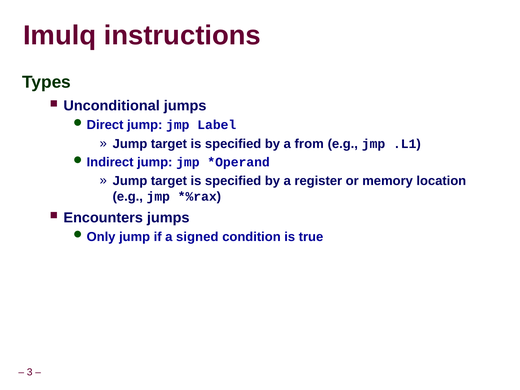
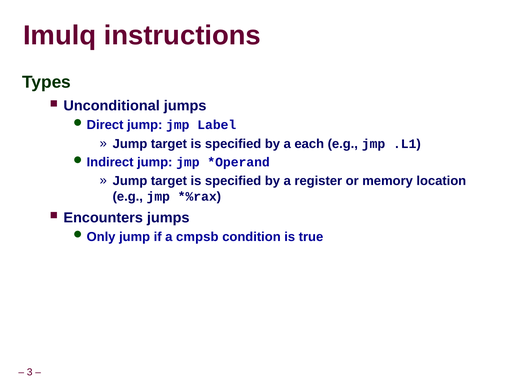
from: from -> each
signed: signed -> cmpsb
